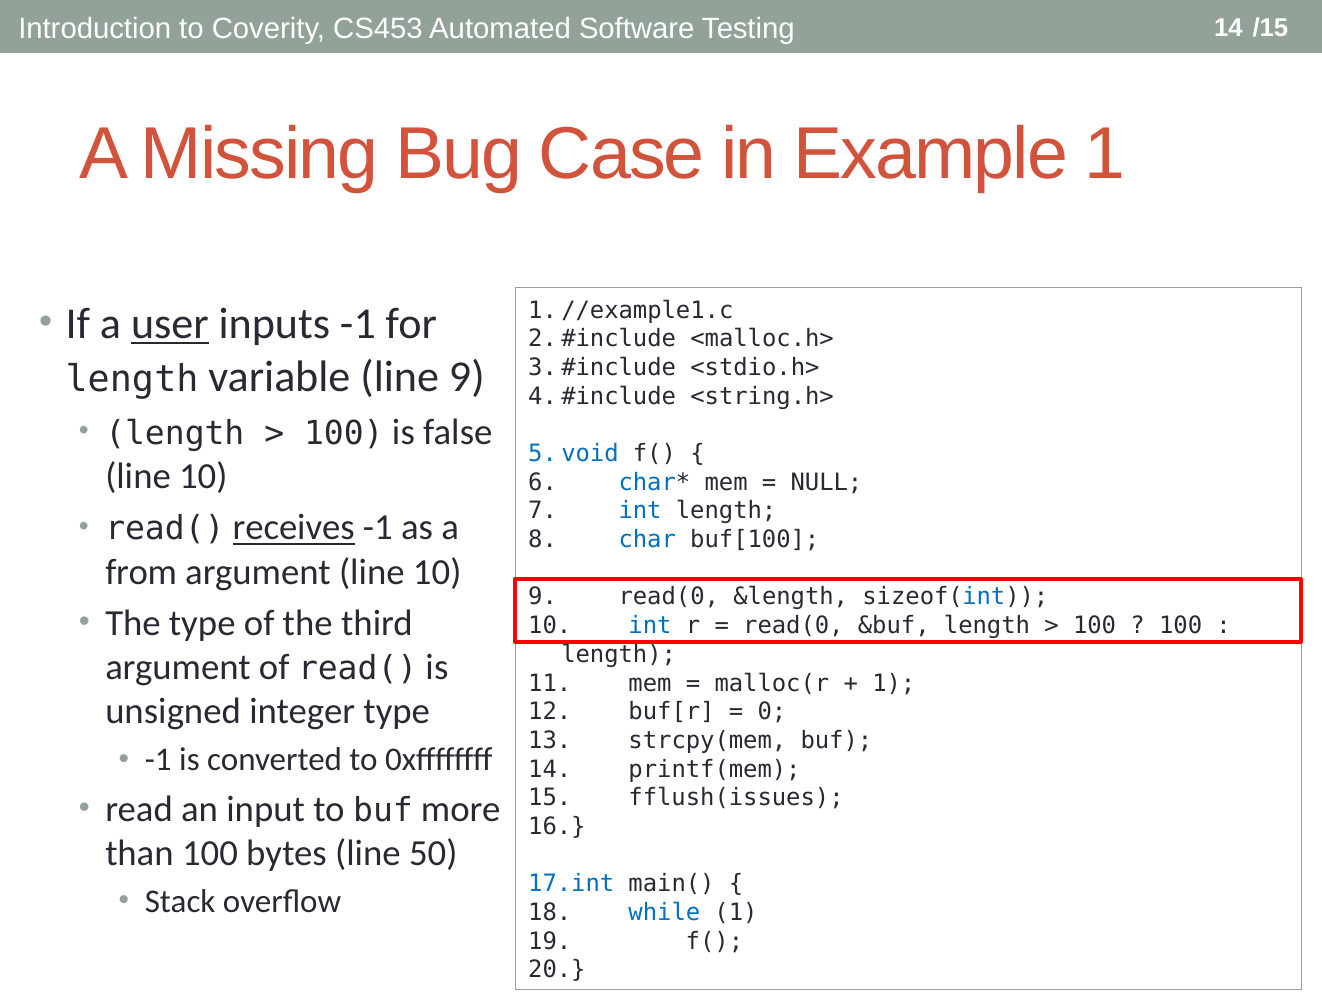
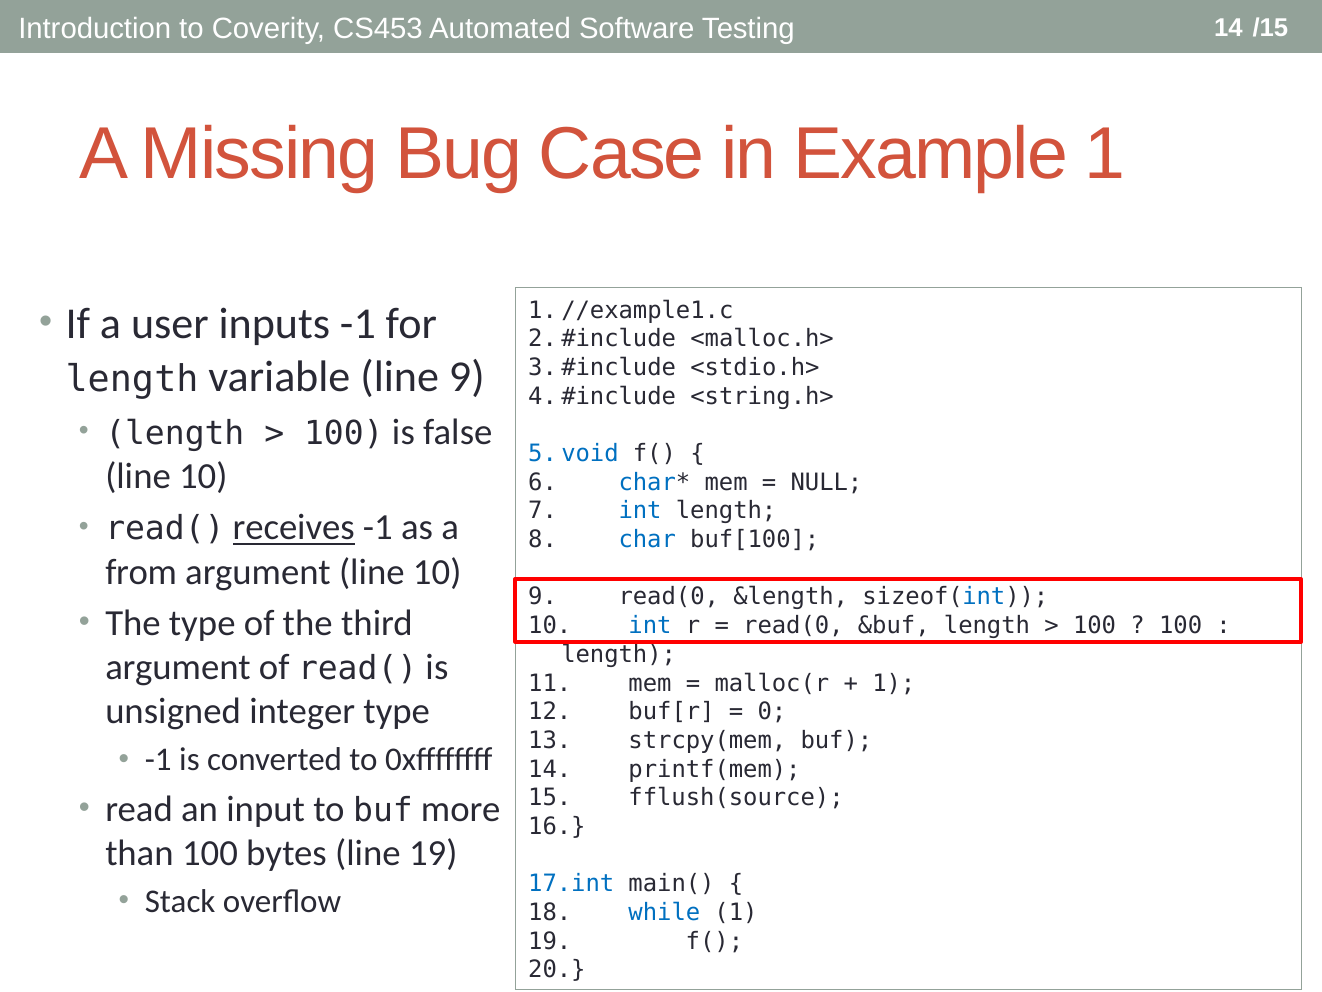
user underline: present -> none
fflush(issues: fflush(issues -> fflush(source
line 50: 50 -> 19
